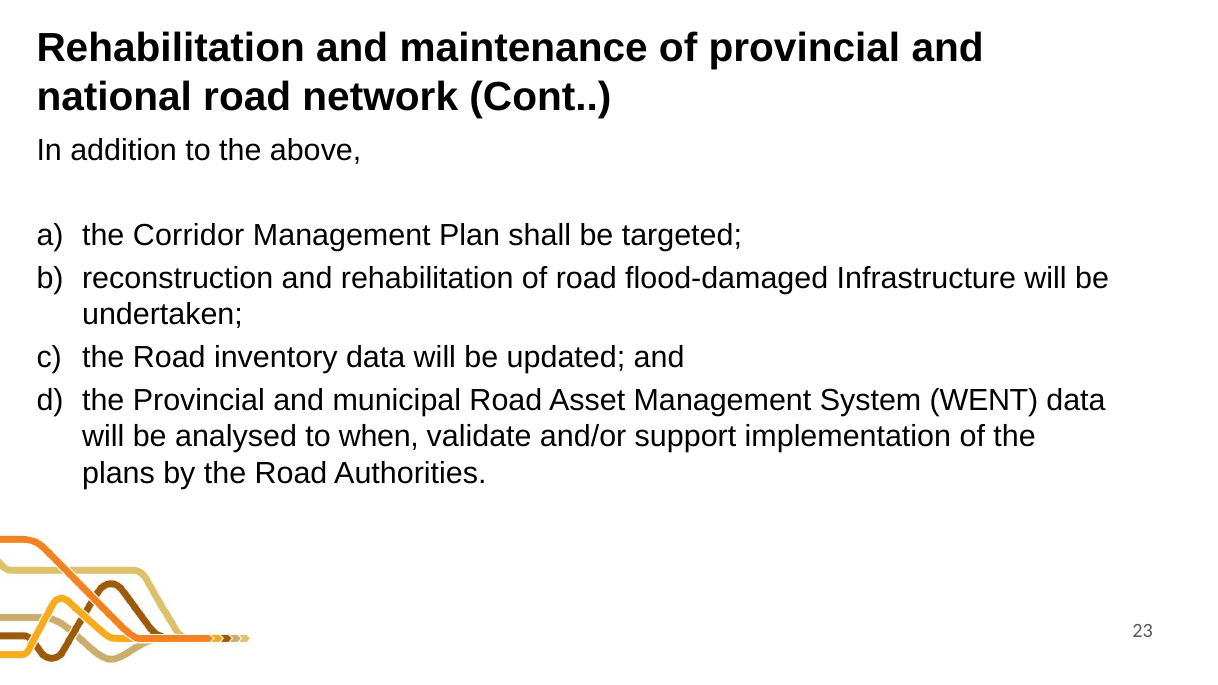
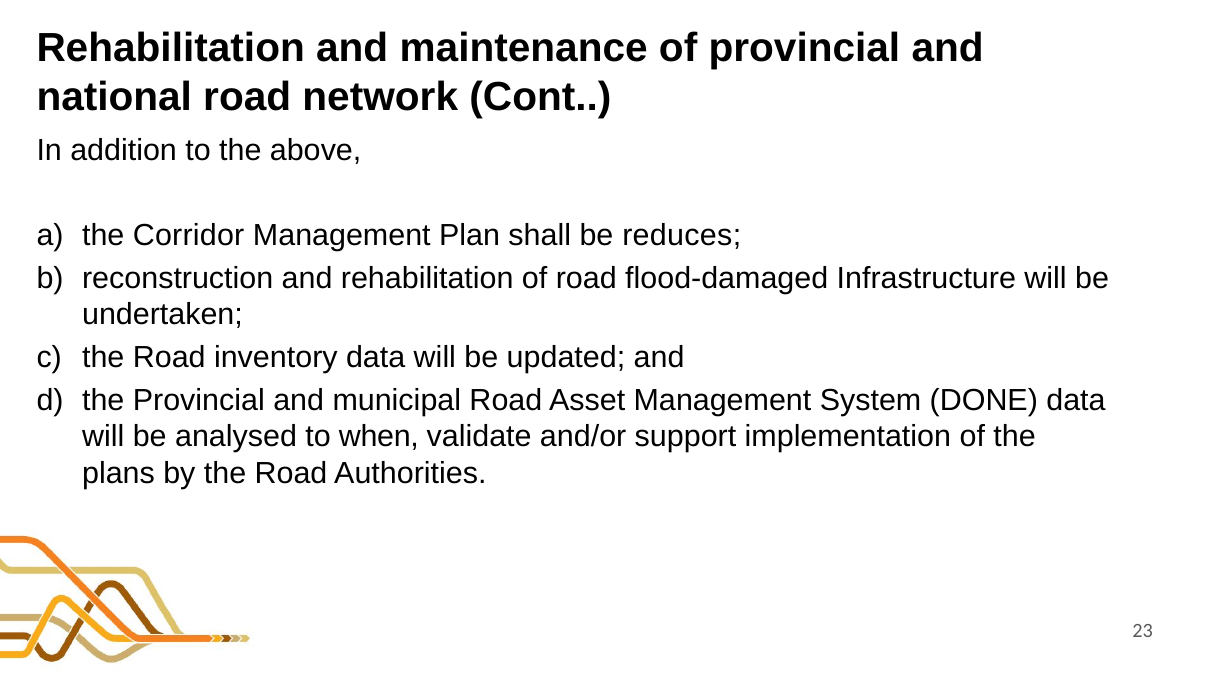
targeted: targeted -> reduces
WENT: WENT -> DONE
